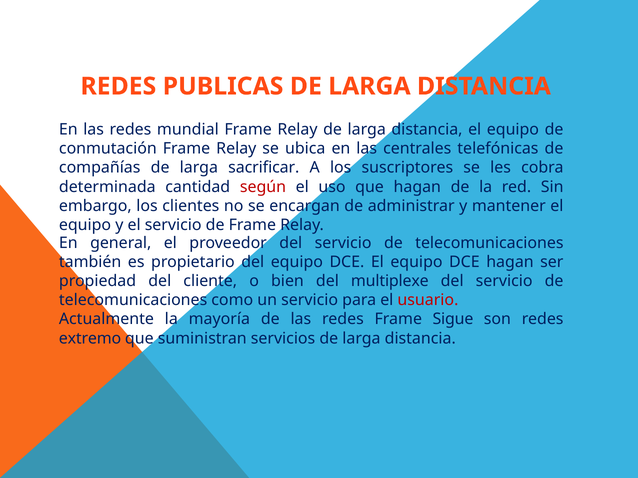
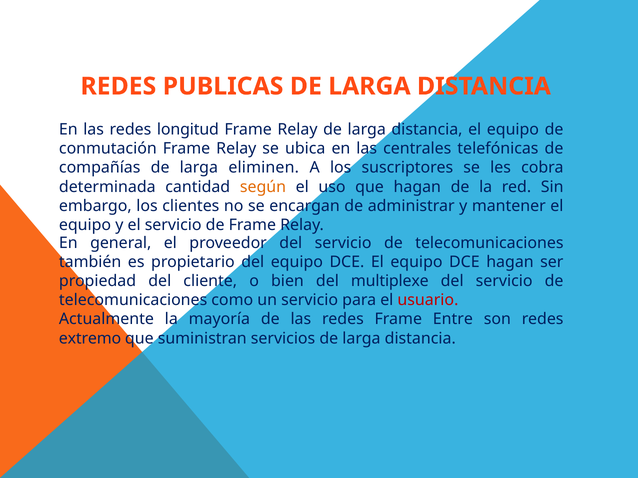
mundial: mundial -> longitud
sacrificar: sacrificar -> eliminen
según colour: red -> orange
Sigue: Sigue -> Entre
